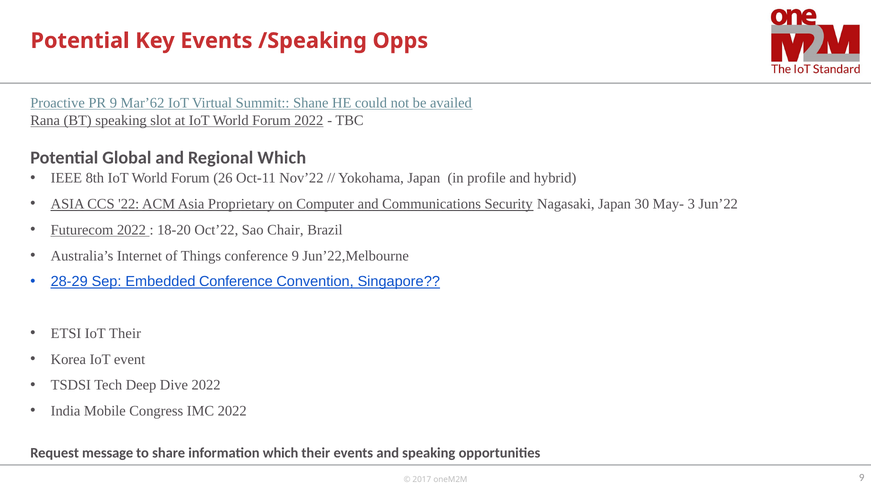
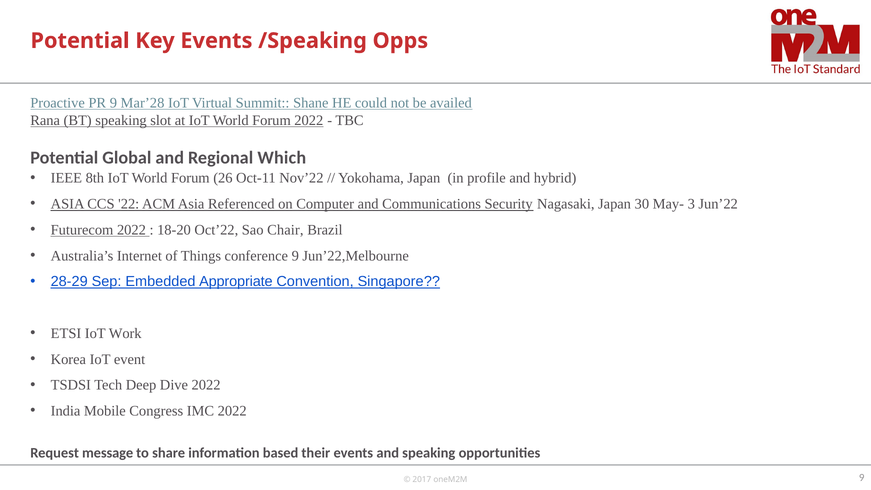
Mar’62: Mar’62 -> Mar’28
Proprietary: Proprietary -> Referenced
Embedded Conference: Conference -> Appropriate
IoT Their: Their -> Work
information which: which -> based
